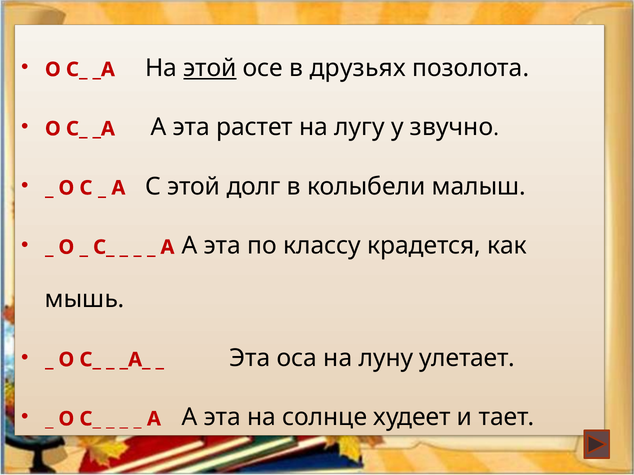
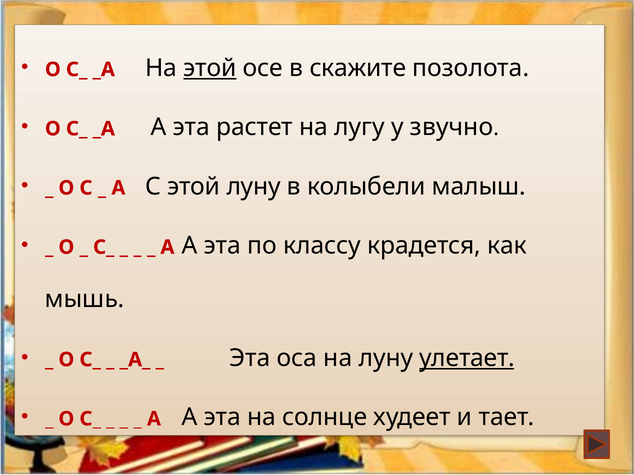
друзьях: друзьях -> скажите
этой долг: долг -> луну
улетает underline: none -> present
